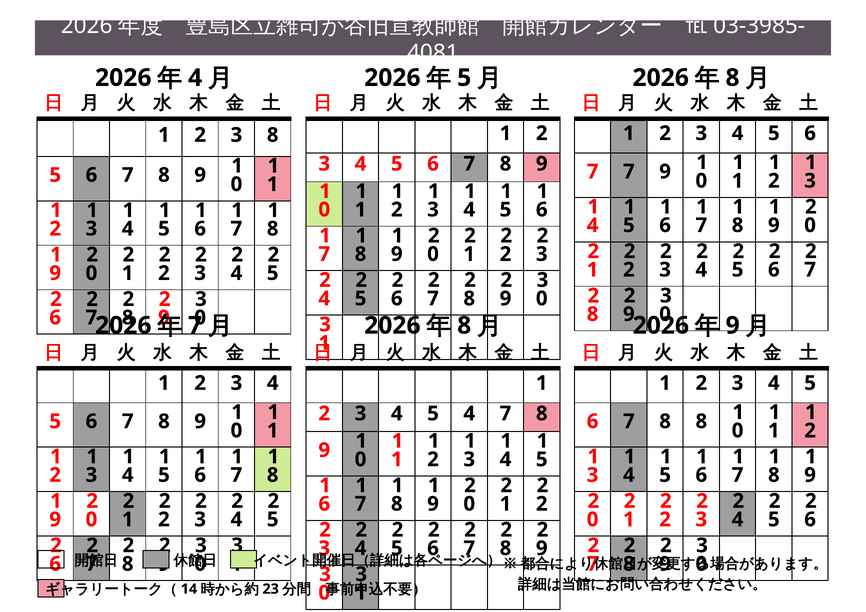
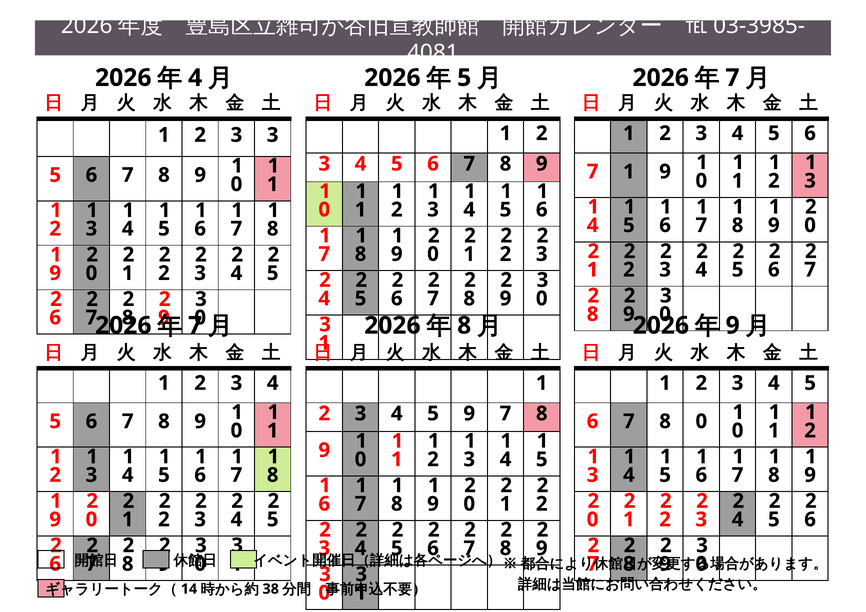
8 at (733, 78): 8 -> 7
3 8: 8 -> 3
7 at (629, 172): 7 -> 1
5 4: 4 -> 9
8 8: 8 -> 0
23: 23 -> 38
